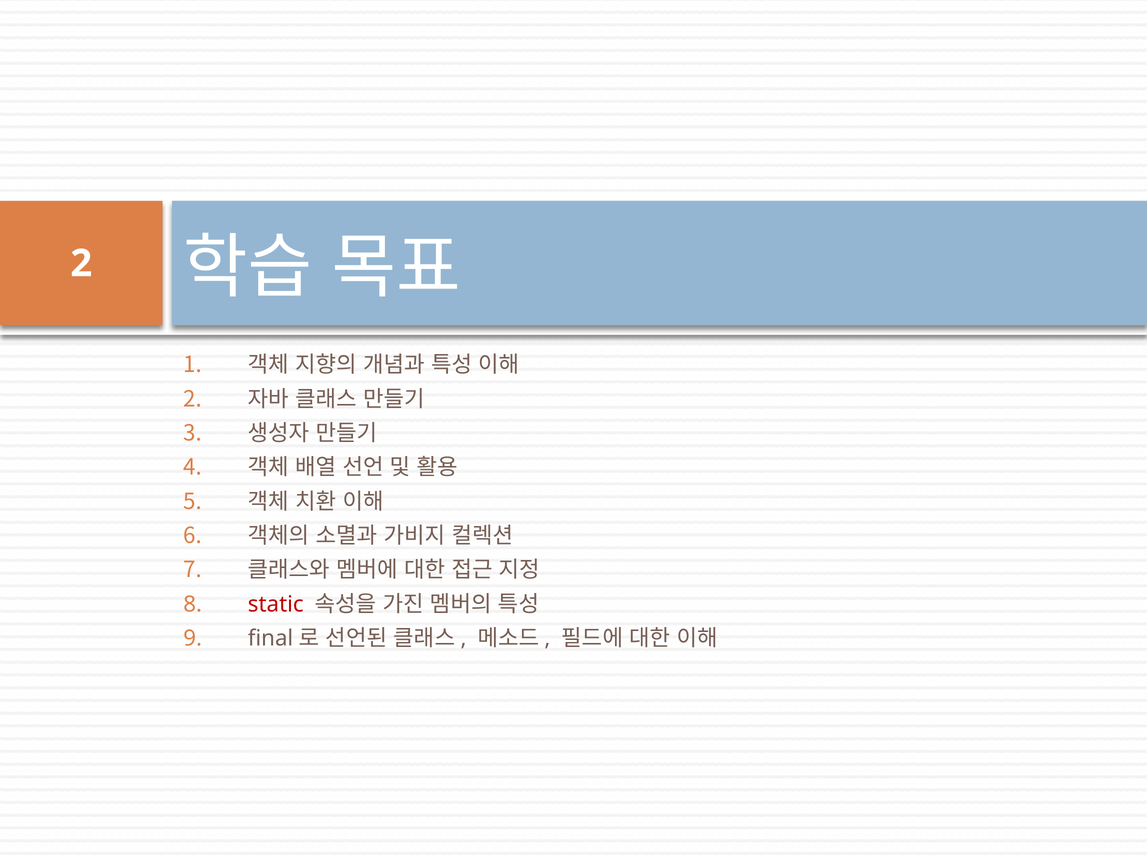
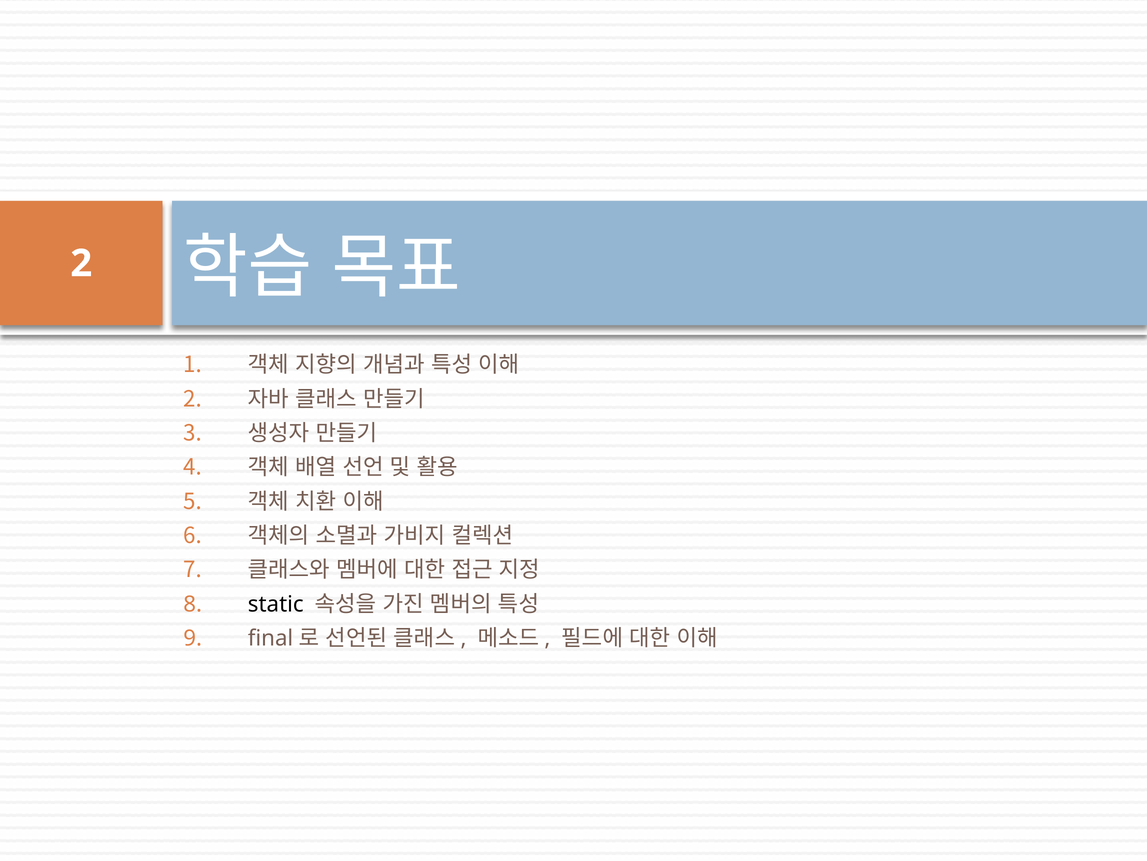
static colour: red -> black
